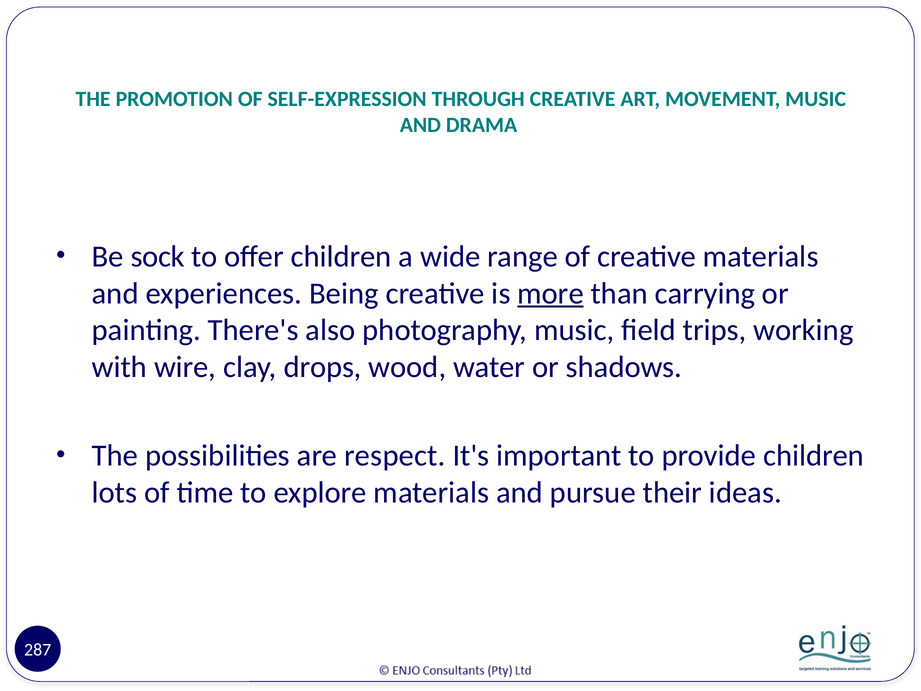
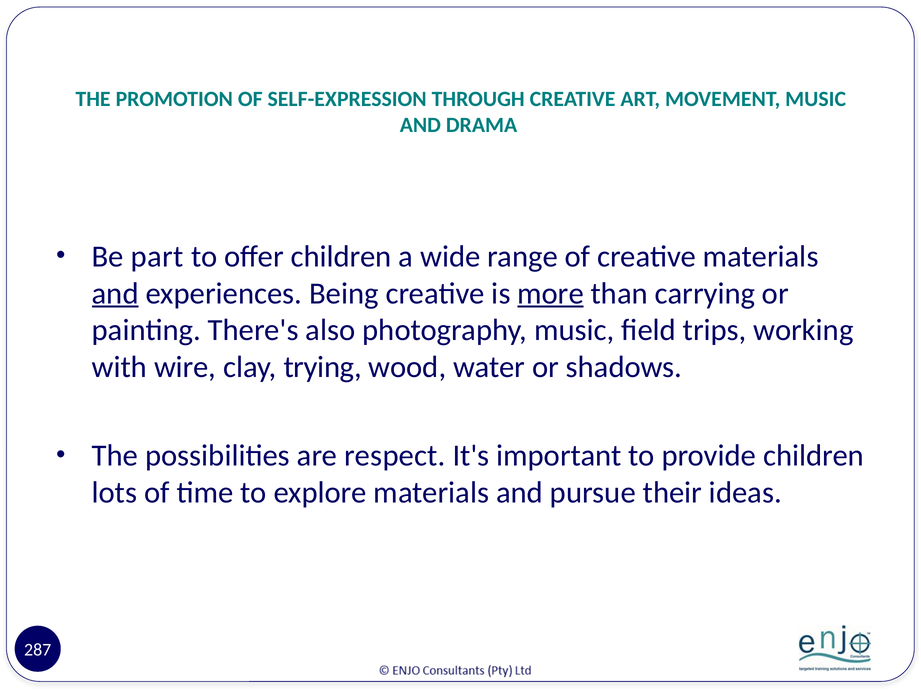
sock: sock -> part
and at (115, 293) underline: none -> present
drops: drops -> trying
